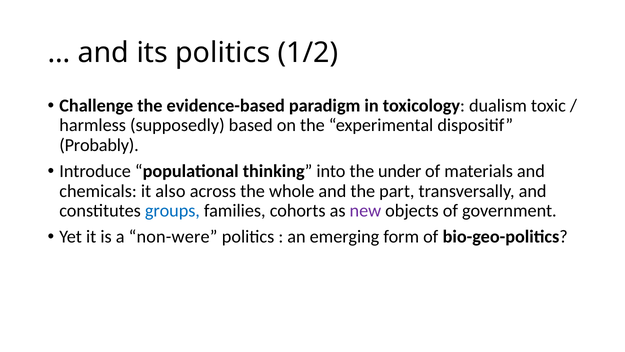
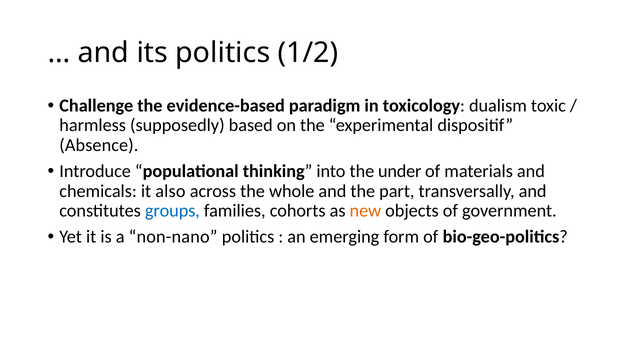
Probably: Probably -> Absence
new colour: purple -> orange
non-were: non-were -> non-nano
